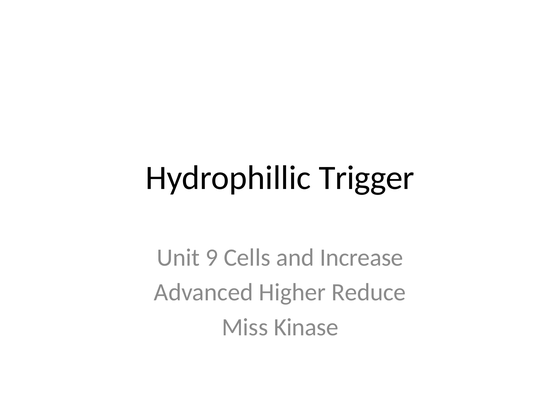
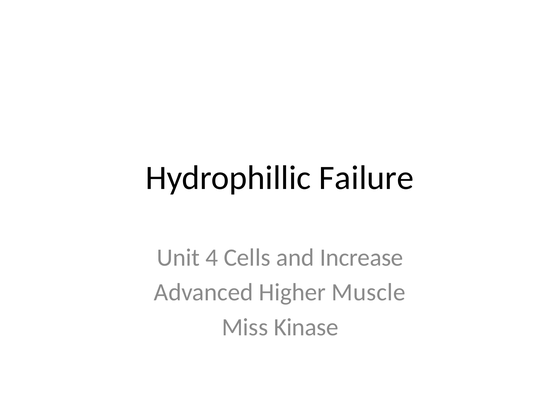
Trigger: Trigger -> Failure
9: 9 -> 4
Reduce: Reduce -> Muscle
